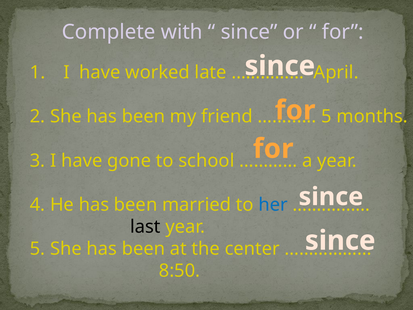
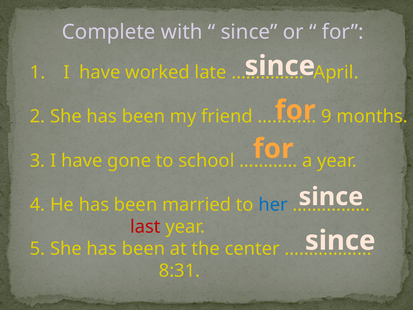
5 at (326, 116): 5 -> 9
last colour: black -> red
8:50: 8:50 -> 8:31
